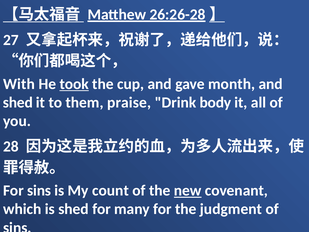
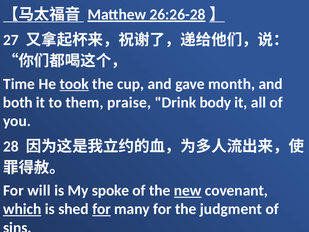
With: With -> Time
shed at (18, 102): shed -> both
For sins: sins -> will
count: count -> spoke
which underline: none -> present
for at (102, 209) underline: none -> present
